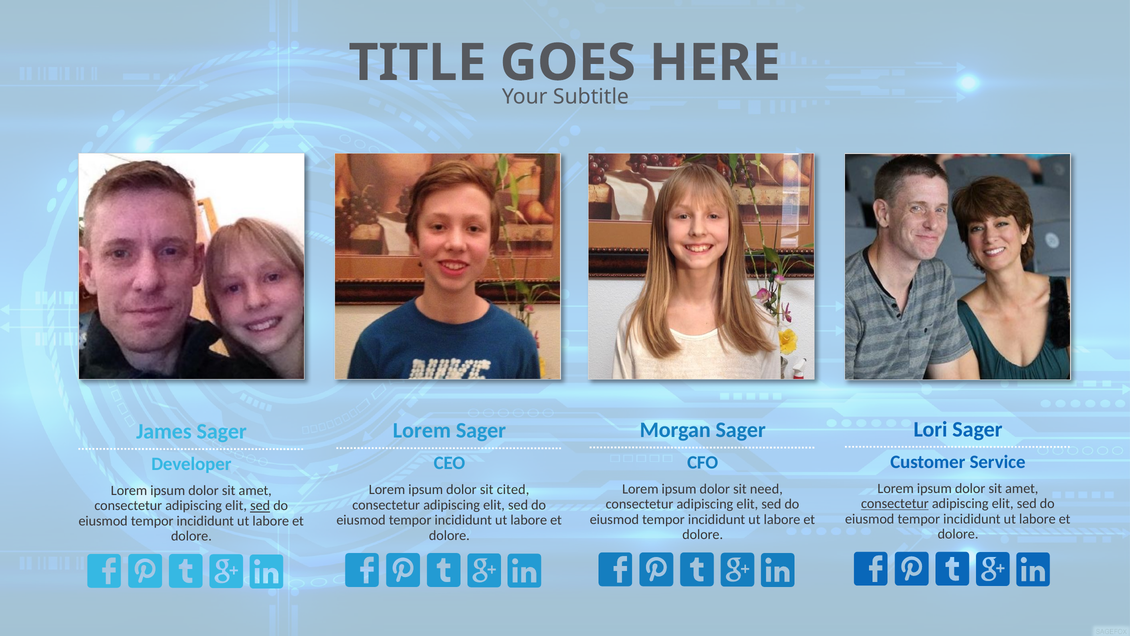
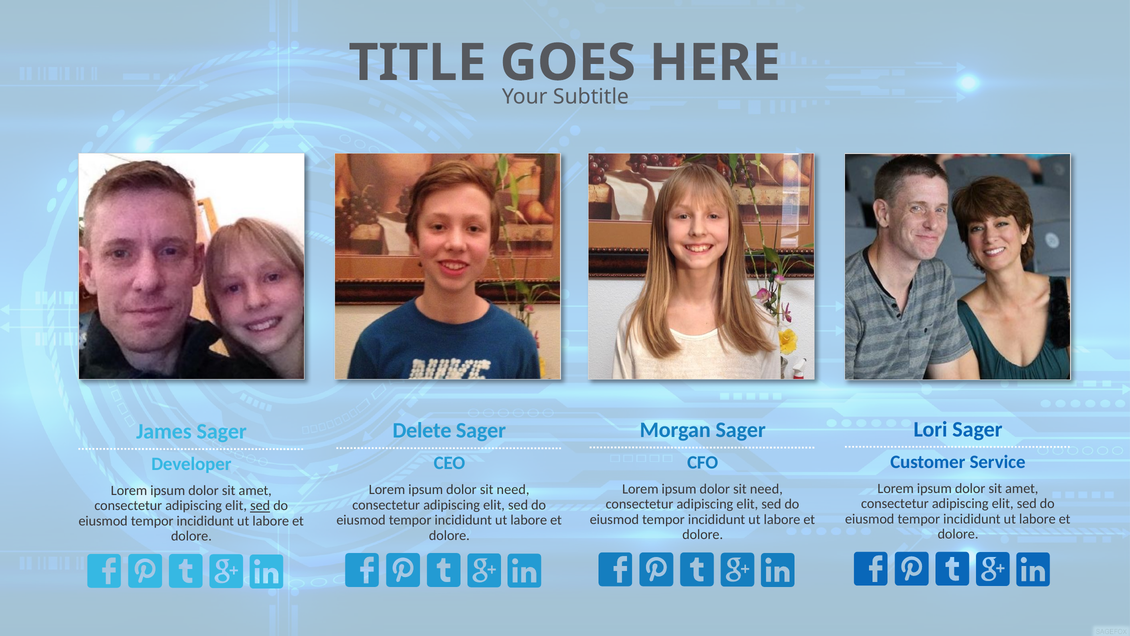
Lorem at (422, 430): Lorem -> Delete
cited at (513, 489): cited -> need
consectetur at (895, 503) underline: present -> none
